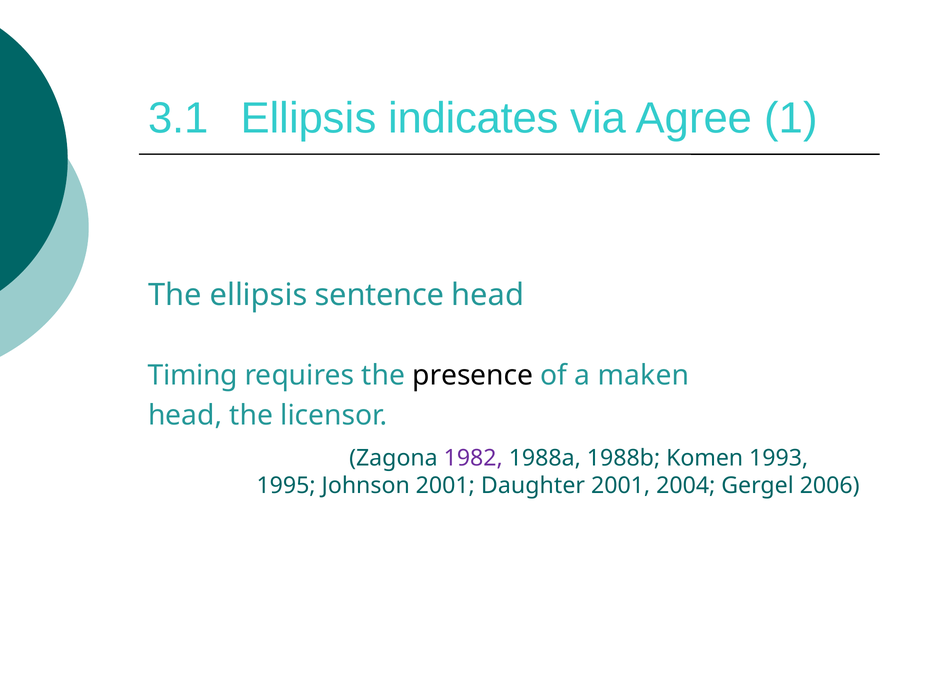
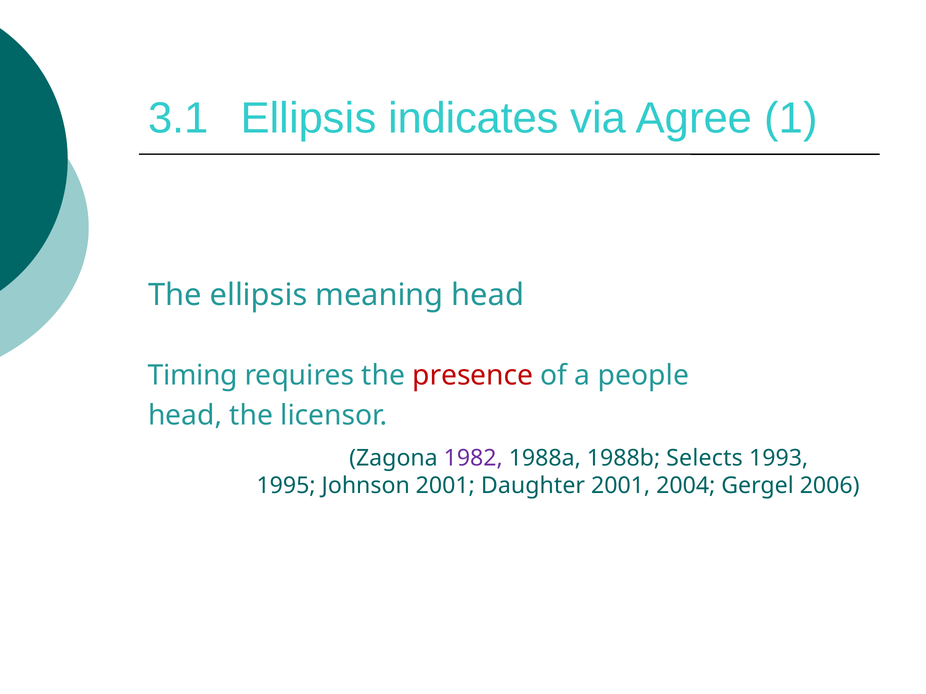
sentence: sentence -> meaning
presence colour: black -> red
maken: maken -> people
Komen: Komen -> Selects
